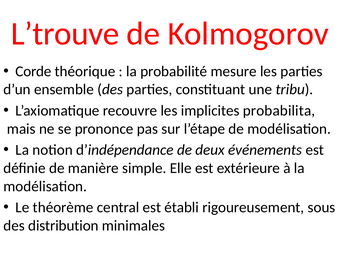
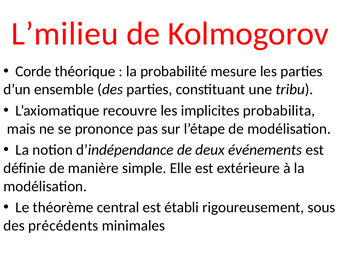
L’trouve: L’trouve -> L’milieu
distribution: distribution -> précédents
